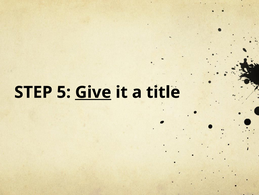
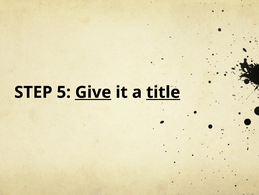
title underline: none -> present
